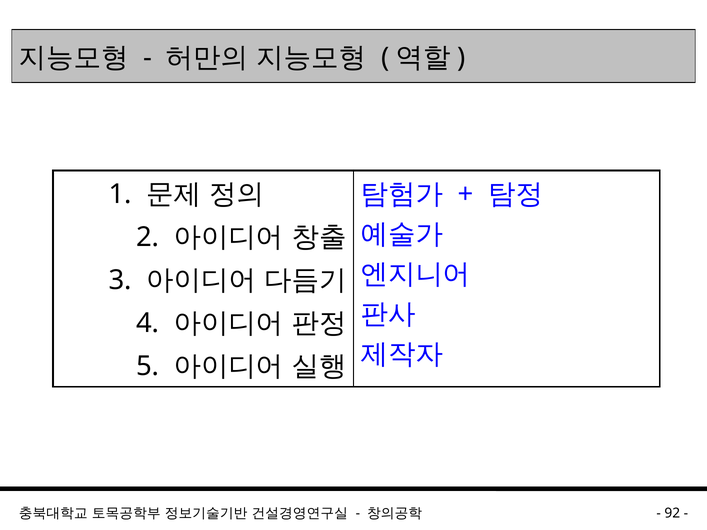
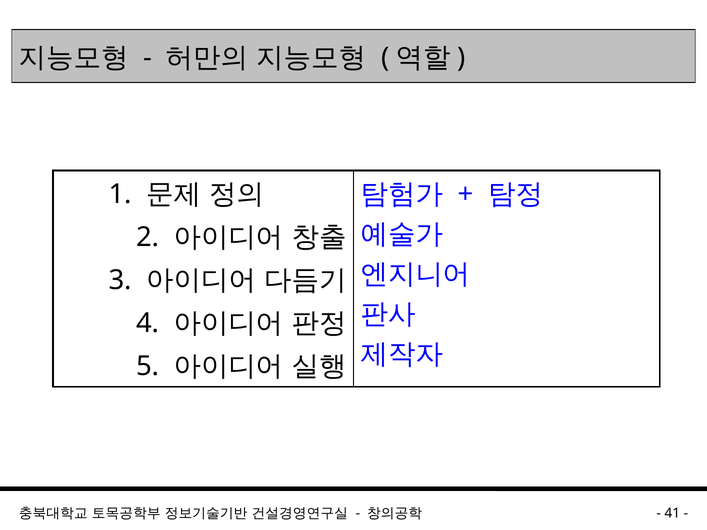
92: 92 -> 41
